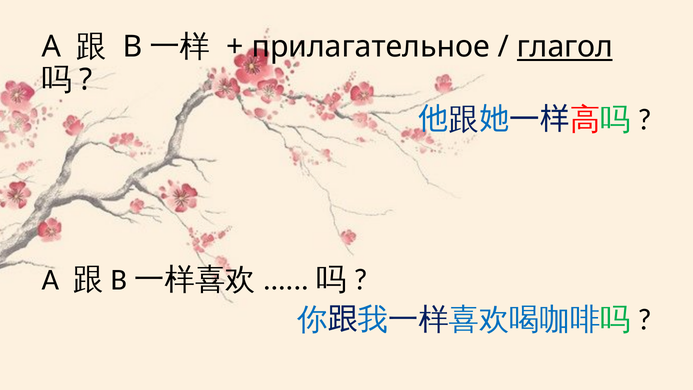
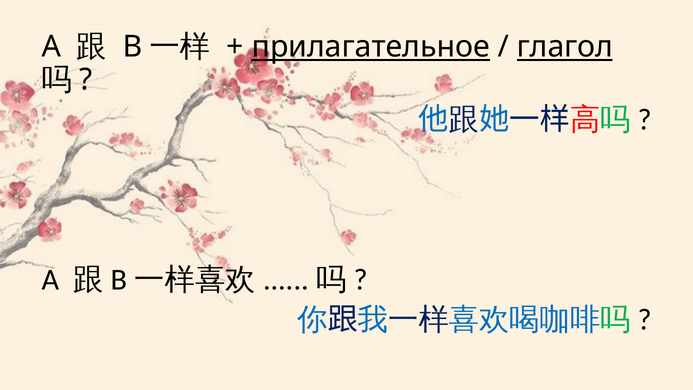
прилагательное underline: none -> present
